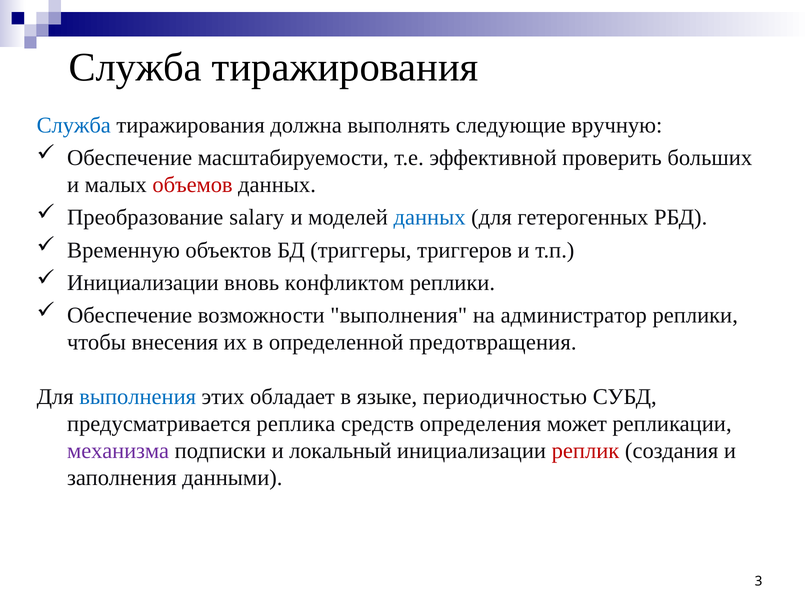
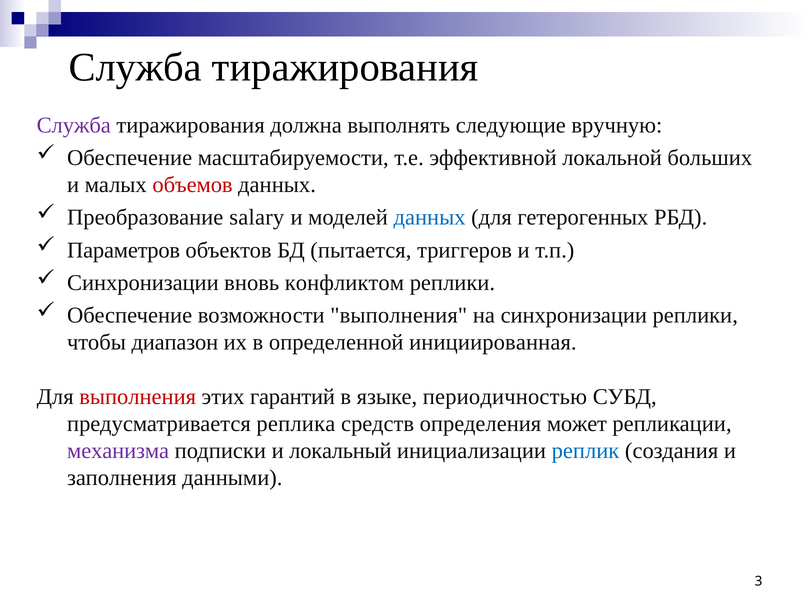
Служба at (74, 125) colour: blue -> purple
проверить: проверить -> локальной
Временную: Временную -> Параметров
триггеры: триггеры -> пытается
Инициализации at (143, 283): Инициализации -> Синхронизации
на администратор: администратор -> синхронизации
внесения: внесения -> диапазон
предотвращения: предотвращения -> инициированная
выполнения at (138, 397) colour: blue -> red
обладает: обладает -> гарантий
реплик colour: red -> blue
